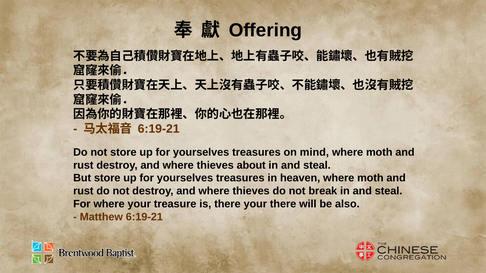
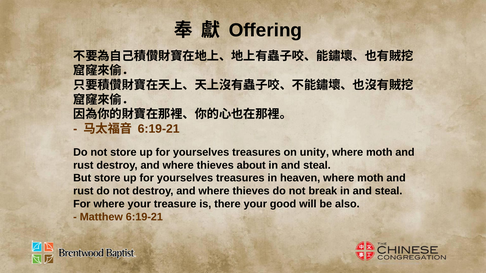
mind: mind -> unity
your there: there -> good
